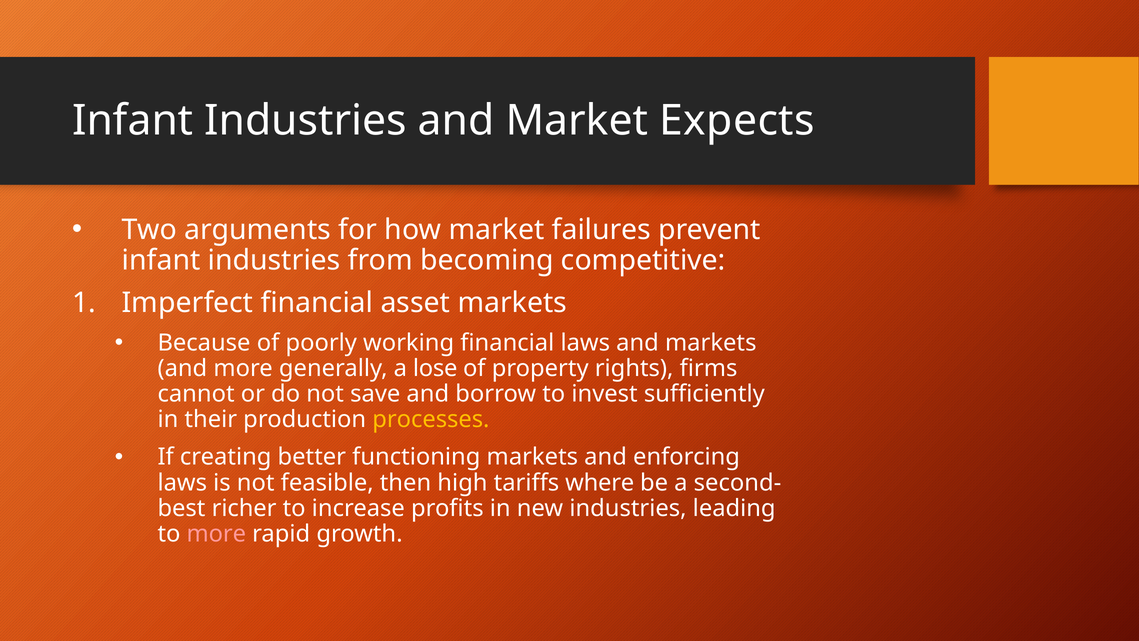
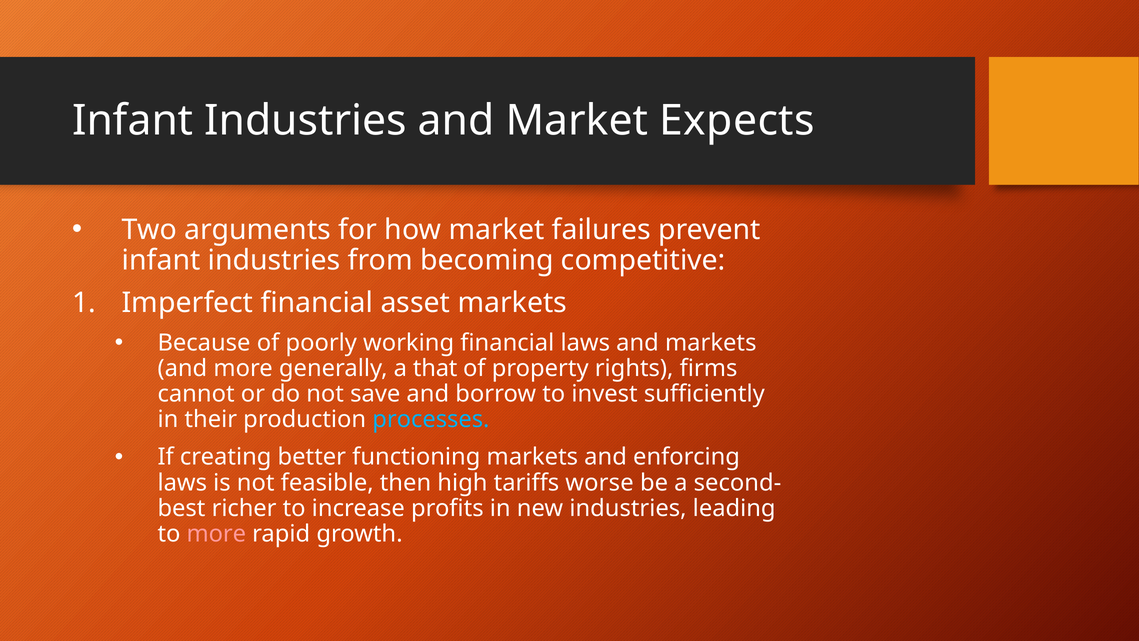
lose: lose -> that
processes colour: yellow -> light blue
where: where -> worse
